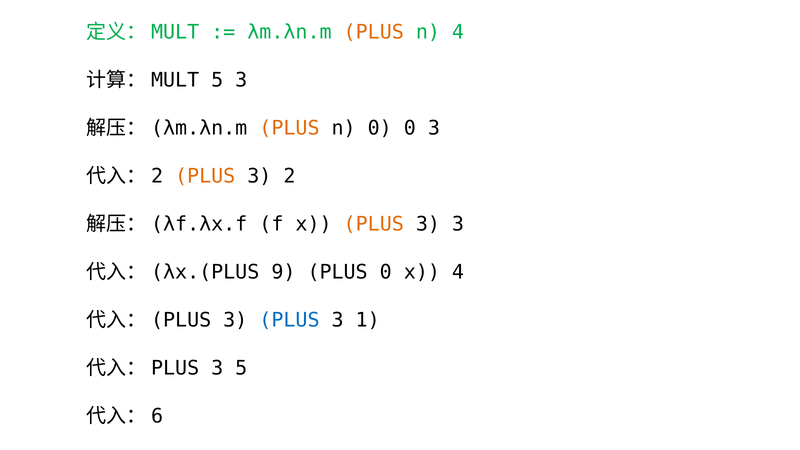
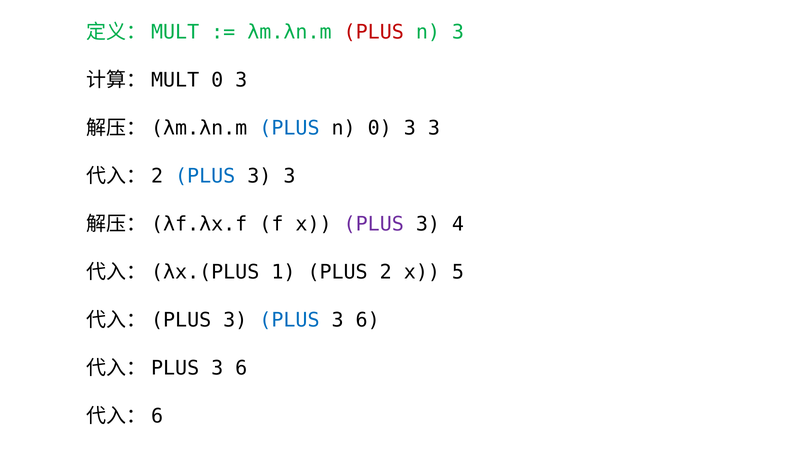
PLUS at (374, 32) colour: orange -> red
n 4: 4 -> 3
5 at (217, 80): 5 -> 0
PLUS at (289, 128) colour: orange -> blue
n 0 0: 0 -> 3
PLUS at (205, 176) colour: orange -> blue
2 at (289, 176): 2 -> 3
PLUS at (374, 224) colour: orange -> purple
3 3: 3 -> 4
9: 9 -> 1
PLUS 0: 0 -> 2
x 4: 4 -> 5
1 at (368, 320): 1 -> 6
5 at (241, 368): 5 -> 6
